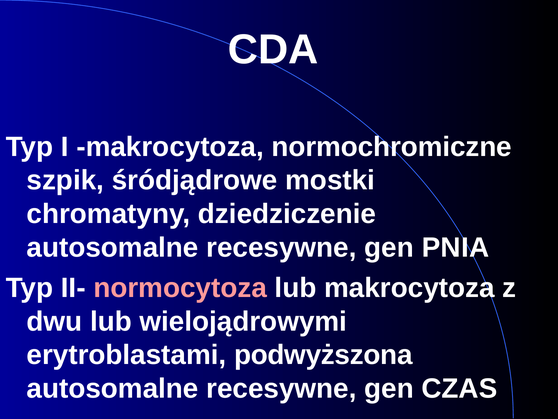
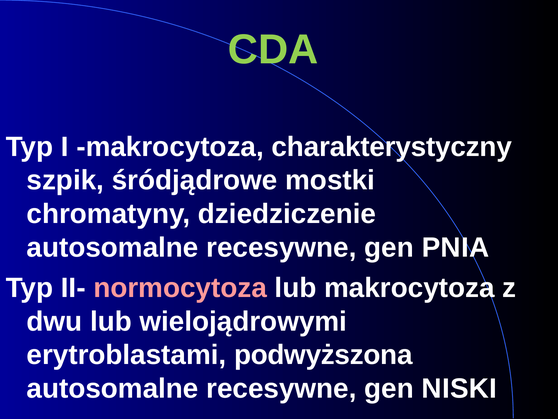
CDA colour: white -> light green
normochromiczne: normochromiczne -> charakterystyczny
CZAS: CZAS -> NISKI
